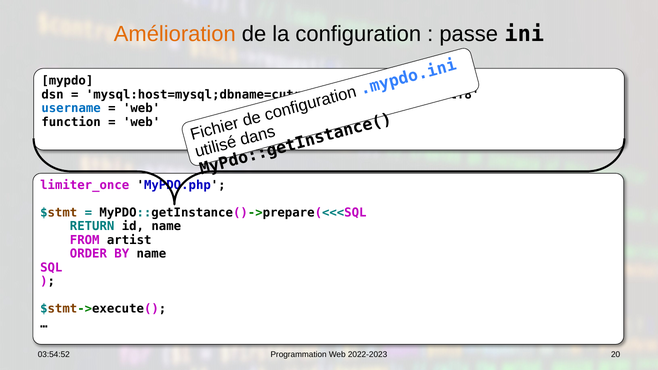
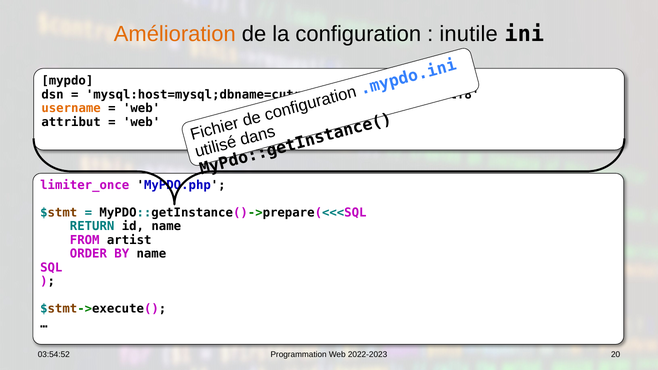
passe: passe -> inutile
username colour: blue -> orange
function: function -> attribut
